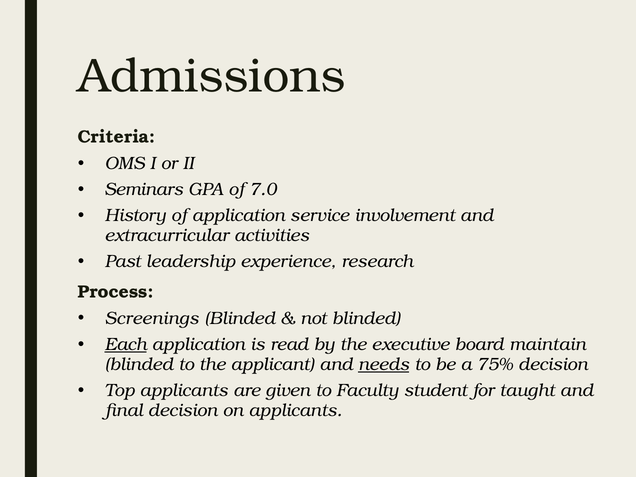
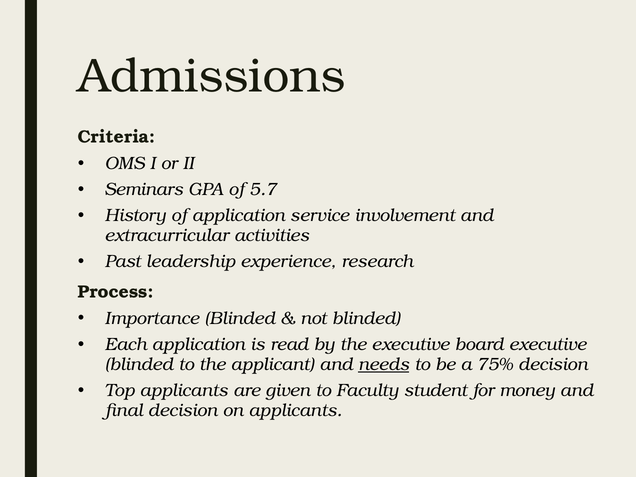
7.0: 7.0 -> 5.7
Screenings: Screenings -> Importance
Each underline: present -> none
board maintain: maintain -> executive
taught: taught -> money
